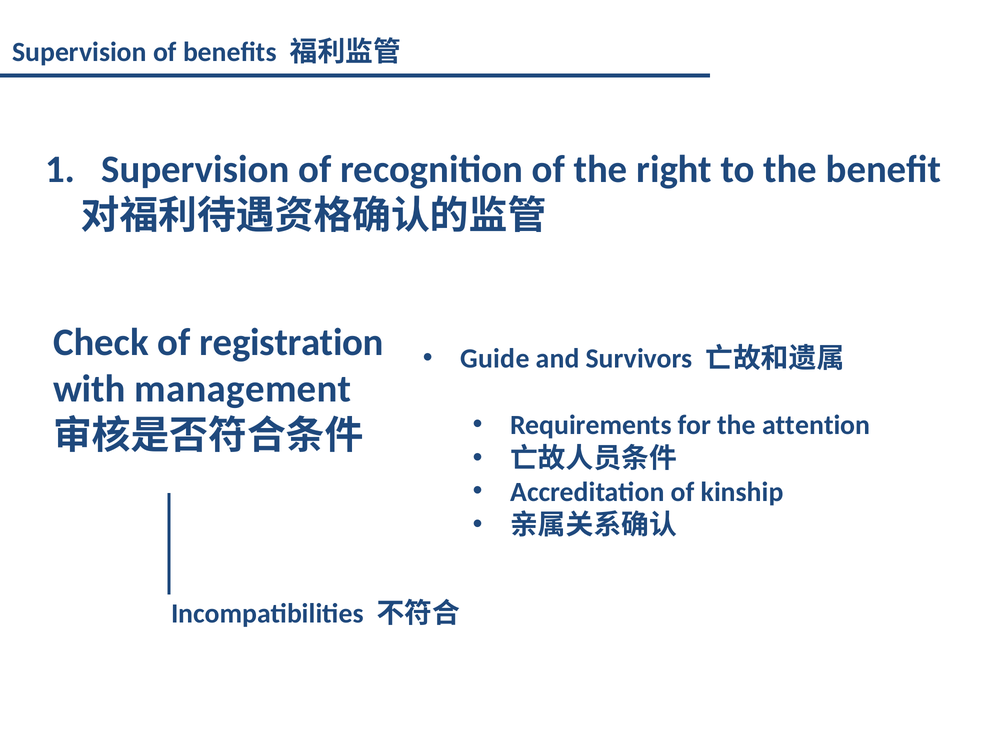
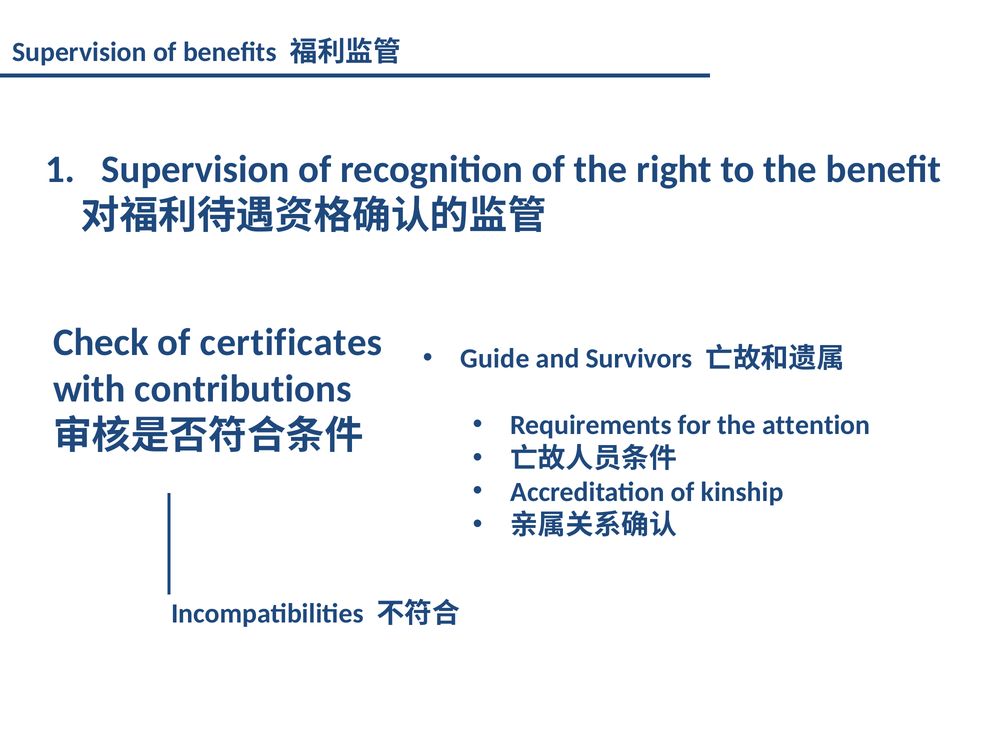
registration: registration -> certificates
management: management -> contributions
